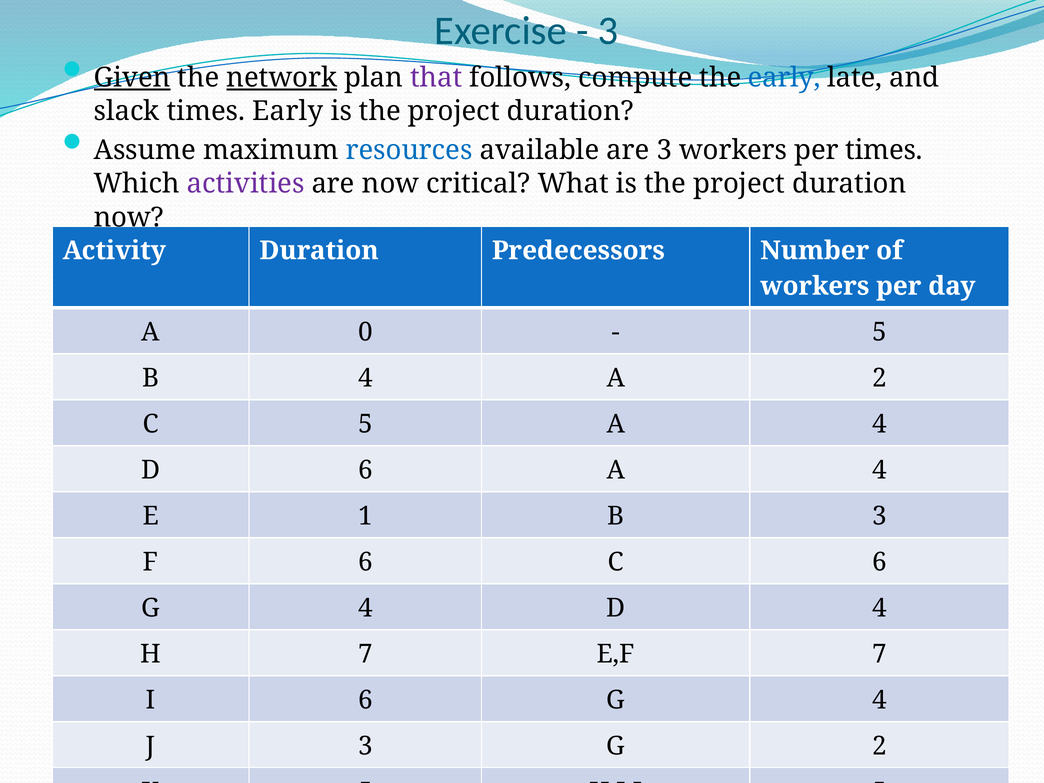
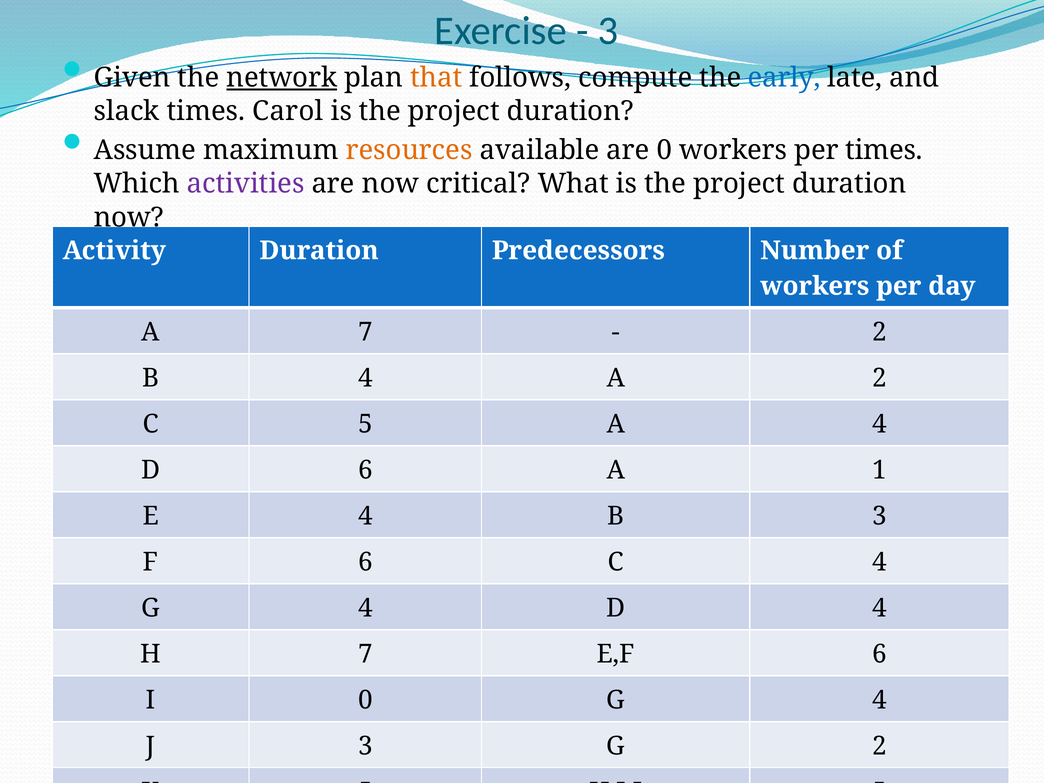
Given underline: present -> none
that colour: purple -> orange
times Early: Early -> Carol
resources colour: blue -> orange
are 3: 3 -> 0
A 0: 0 -> 7
5 at (880, 332): 5 -> 2
6 A 4: 4 -> 1
E 1: 1 -> 4
C 6: 6 -> 4
E,F 7: 7 -> 6
I 6: 6 -> 0
